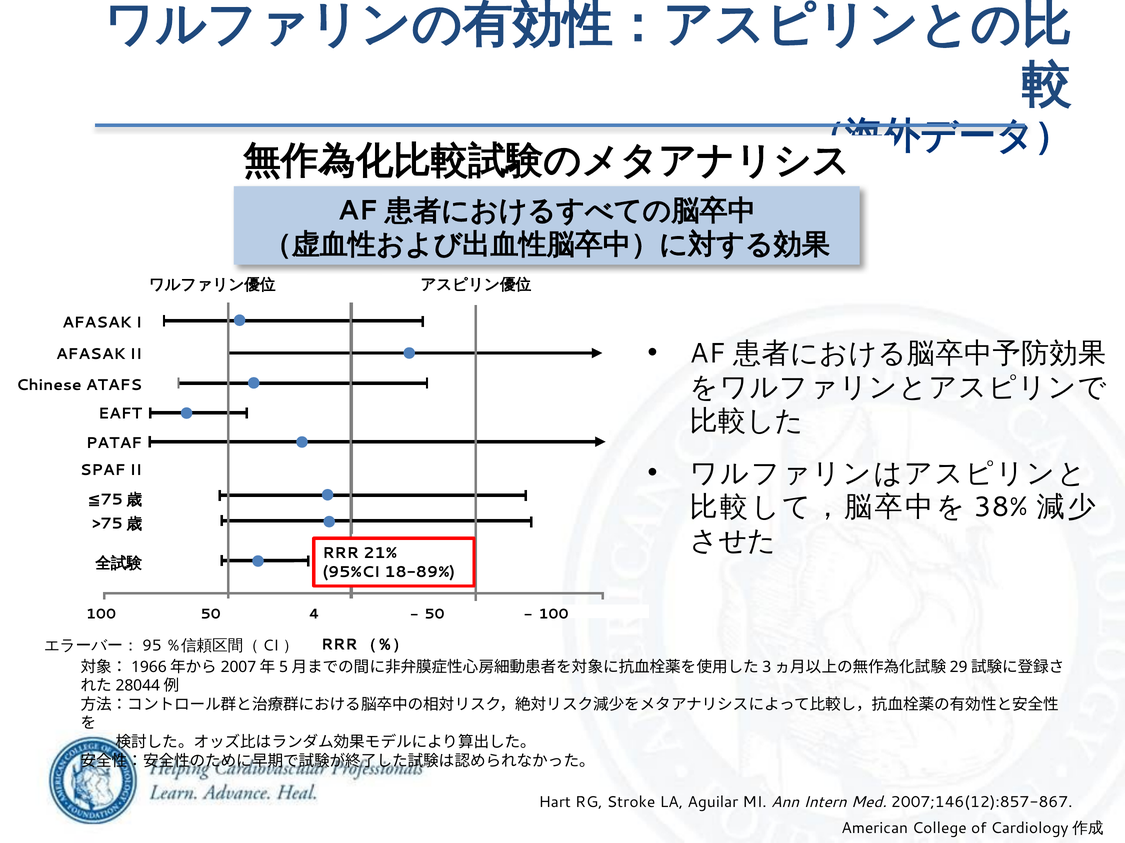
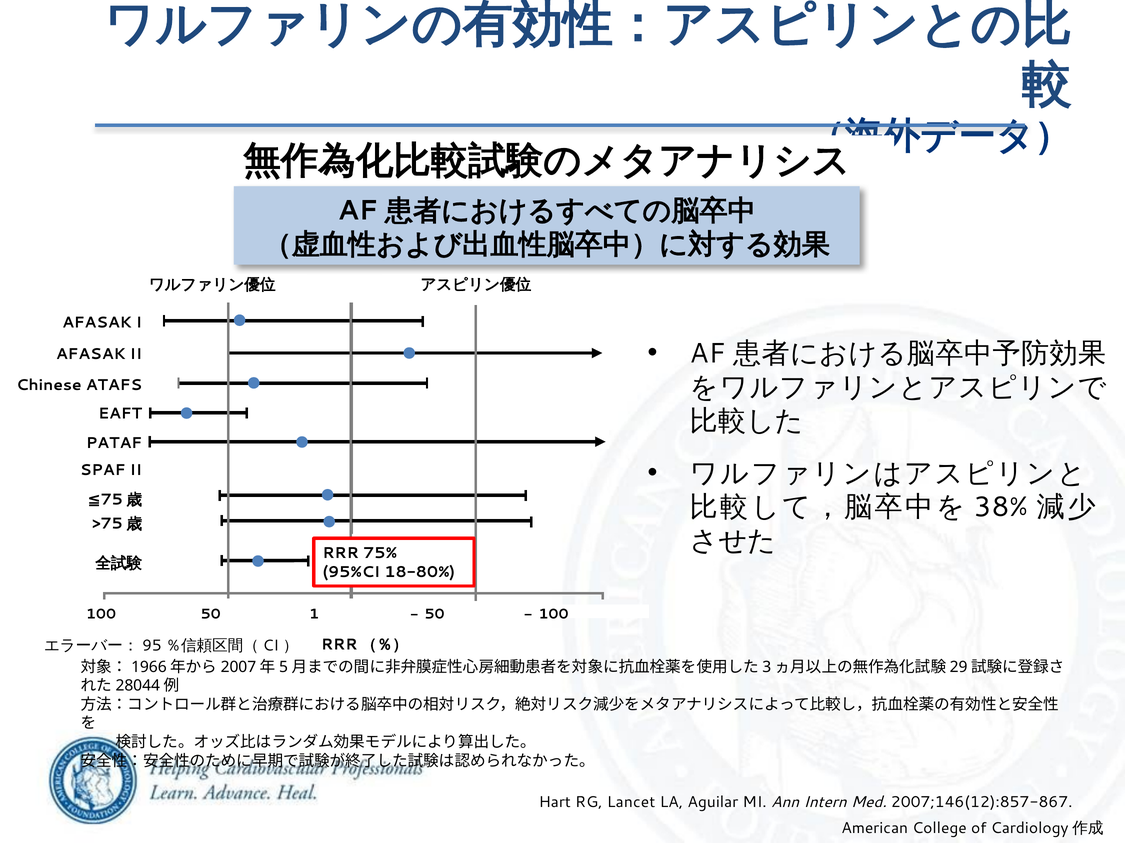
21%: 21% -> 75%
18-89%: 18-89% -> 18-80%
4: 4 -> 1
Stroke: Stroke -> Lancet
